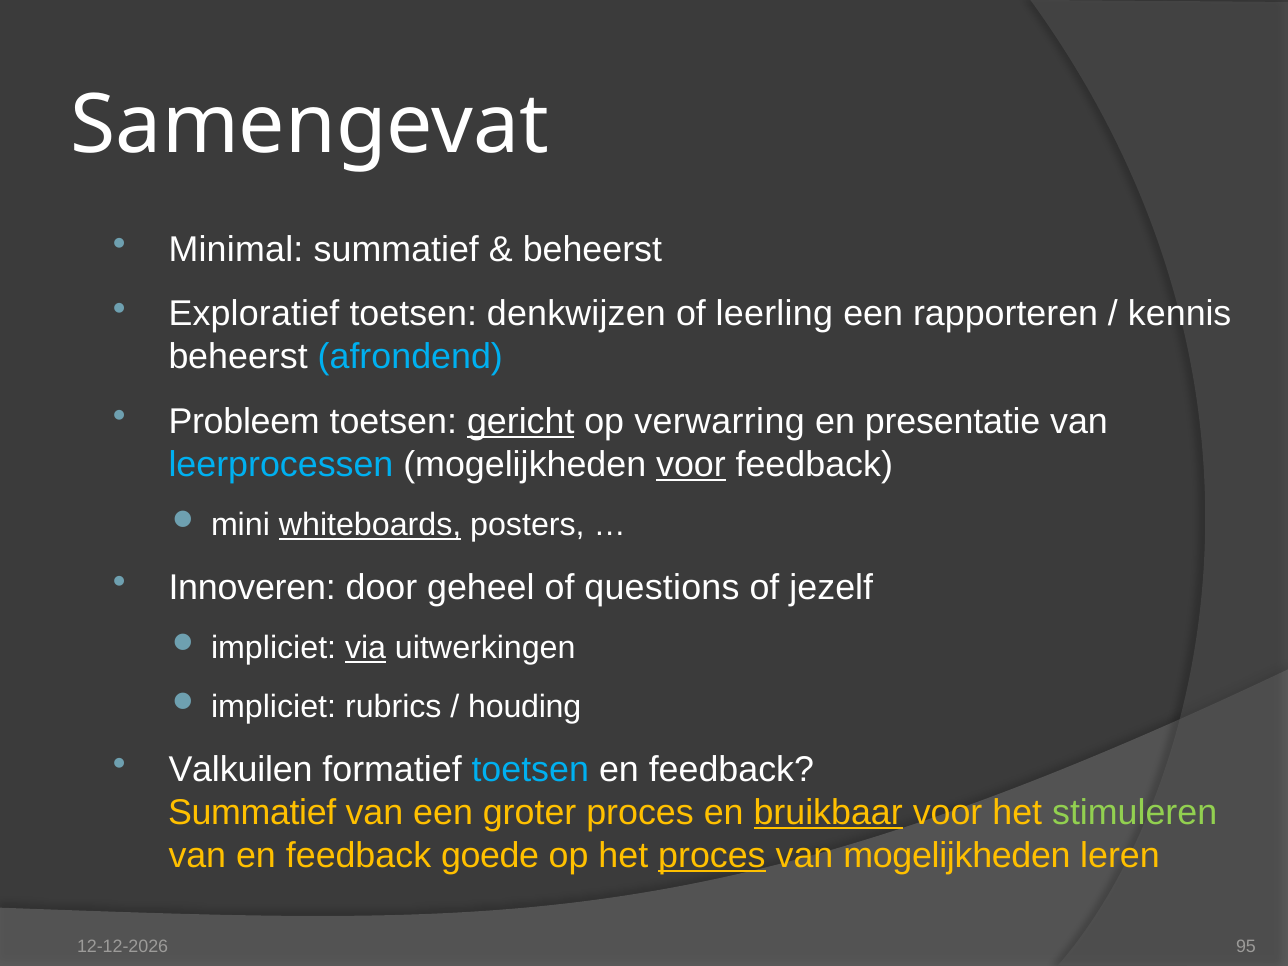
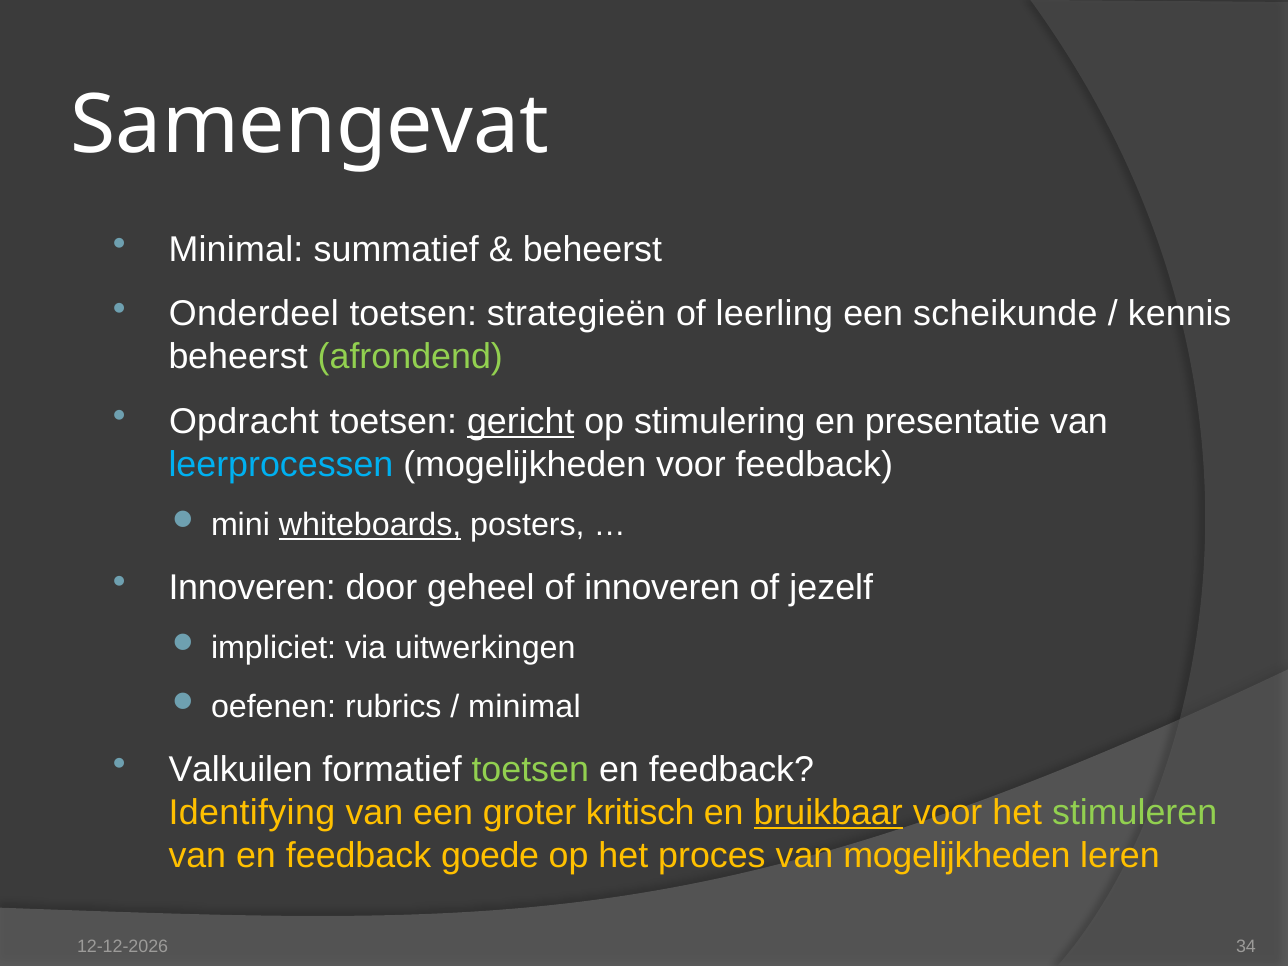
Exploratief: Exploratief -> Onderdeel
denkwijzen: denkwijzen -> strategieën
rapporteren: rapporteren -> scheikunde
afrondend colour: light blue -> light green
Probleem: Probleem -> Opdracht
verwarring: verwarring -> stimulering
voor at (691, 464) underline: present -> none
of questions: questions -> innoveren
via underline: present -> none
impliciet at (274, 707): impliciet -> oefenen
houding at (525, 707): houding -> minimal
toetsen at (530, 769) colour: light blue -> light green
Summatief at (252, 812): Summatief -> Identifying
groter proces: proces -> kritisch
proces at (712, 855) underline: present -> none
95: 95 -> 34
